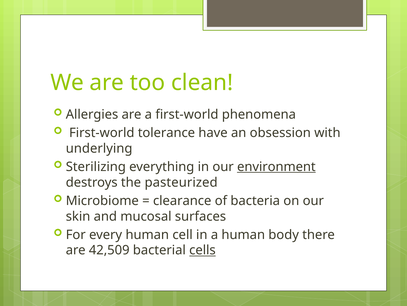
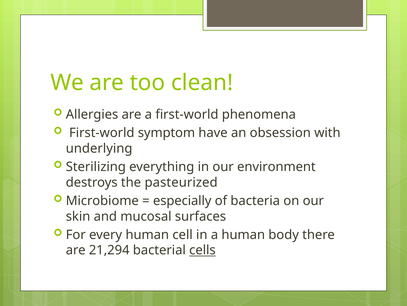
tolerance: tolerance -> symptom
environment underline: present -> none
clearance: clearance -> especially
42,509: 42,509 -> 21,294
